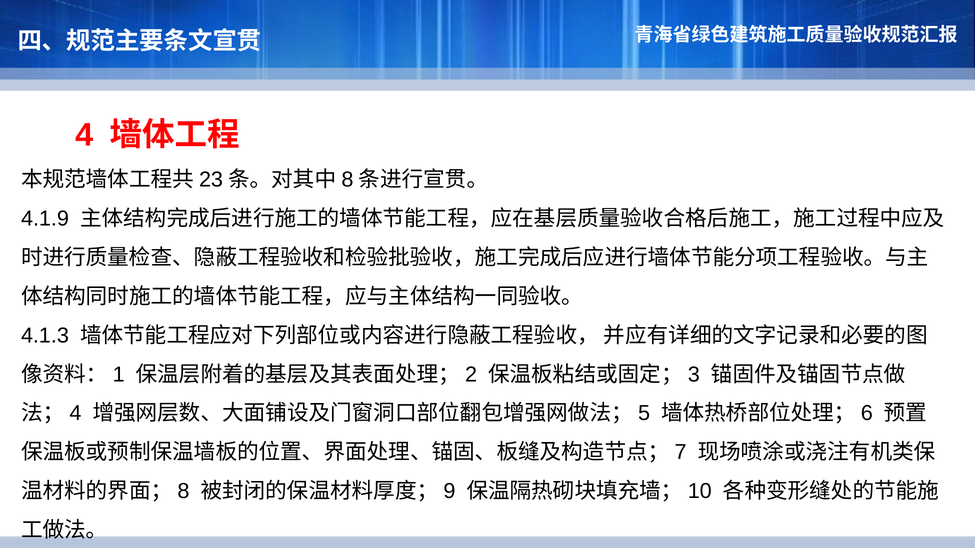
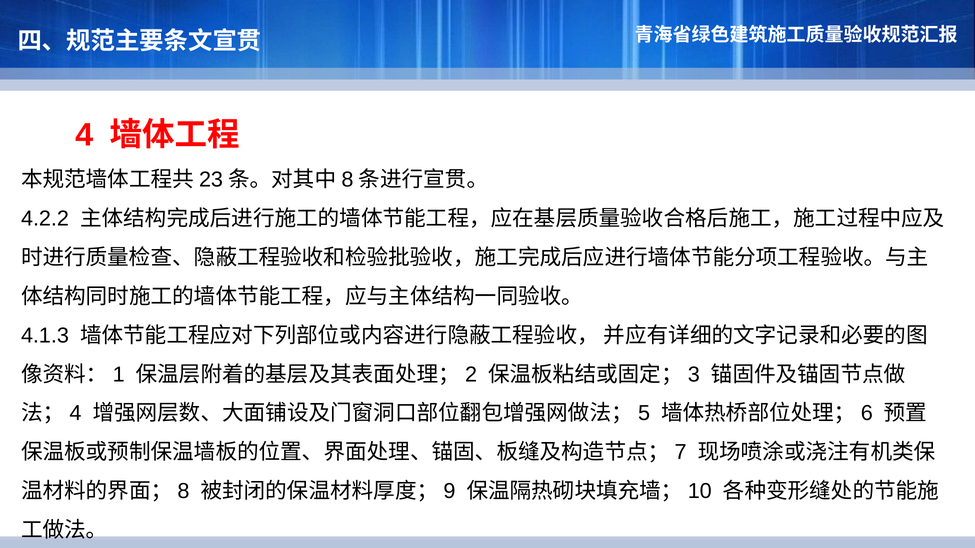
4.1.9: 4.1.9 -> 4.2.2
